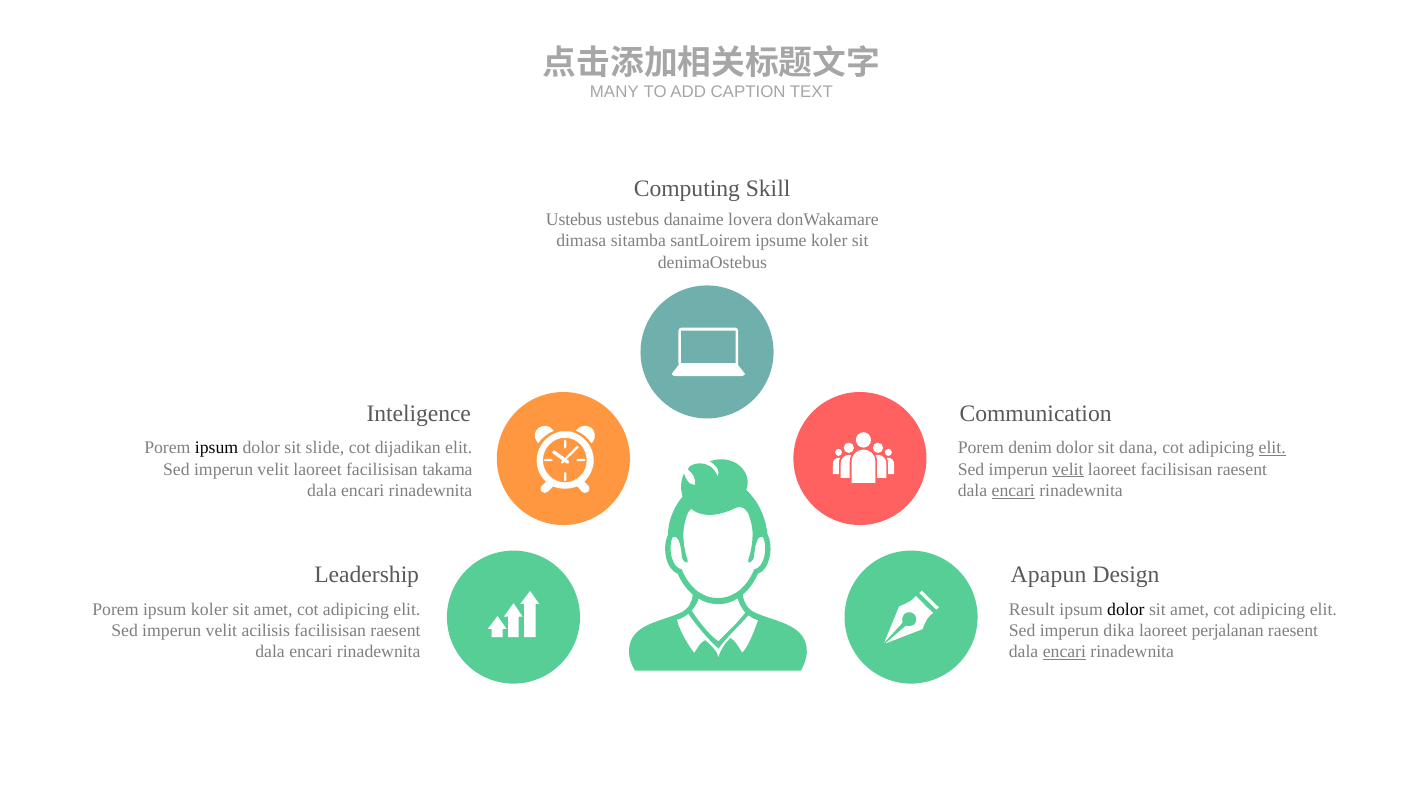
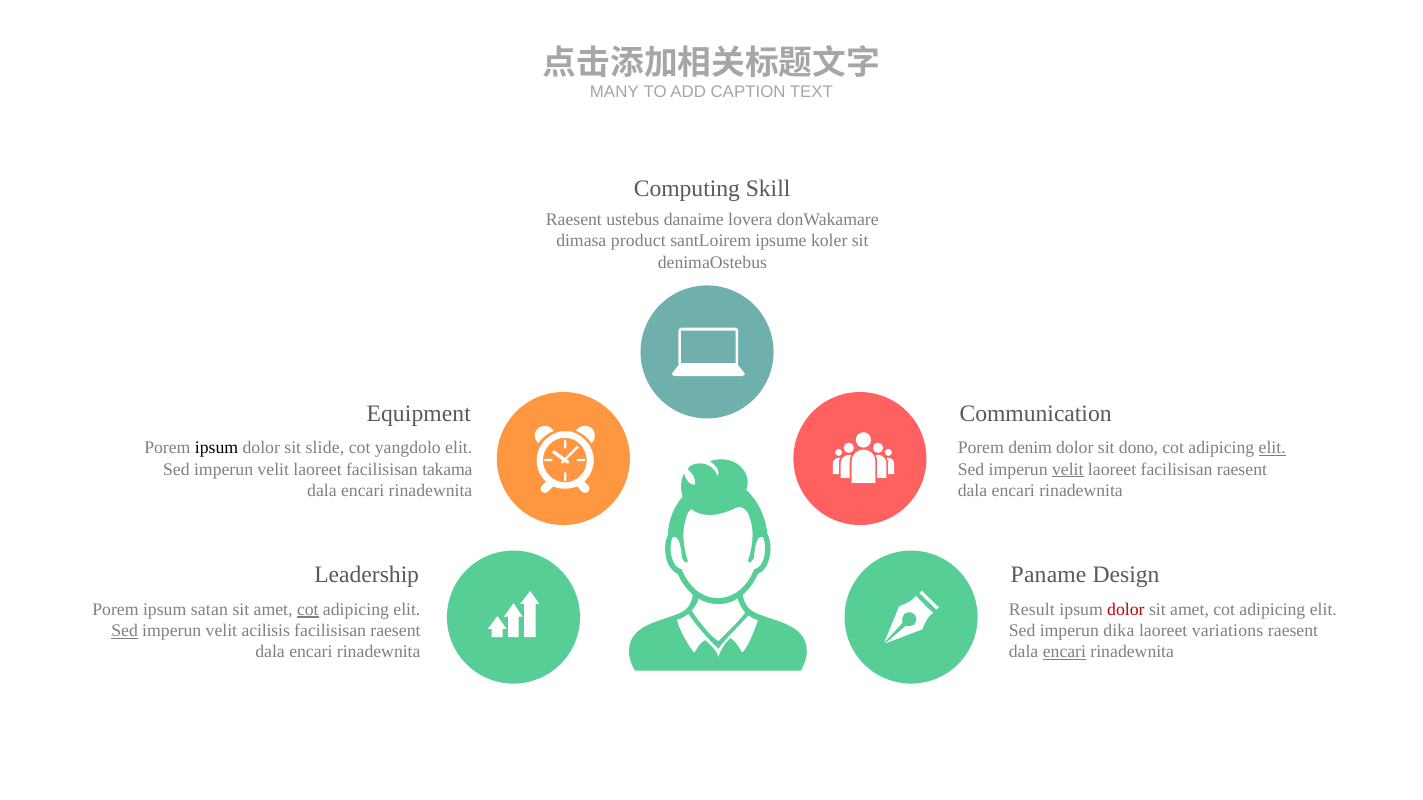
Ustebus at (574, 220): Ustebus -> Raesent
sitamba: sitamba -> product
Inteligence: Inteligence -> Equipment
dijadikan: dijadikan -> yangdolo
dana: dana -> dono
encari at (1013, 491) underline: present -> none
Apapun: Apapun -> Paname
ipsum koler: koler -> satan
cot at (308, 610) underline: none -> present
dolor at (1126, 610) colour: black -> red
Sed at (125, 631) underline: none -> present
perjalanan: perjalanan -> variations
